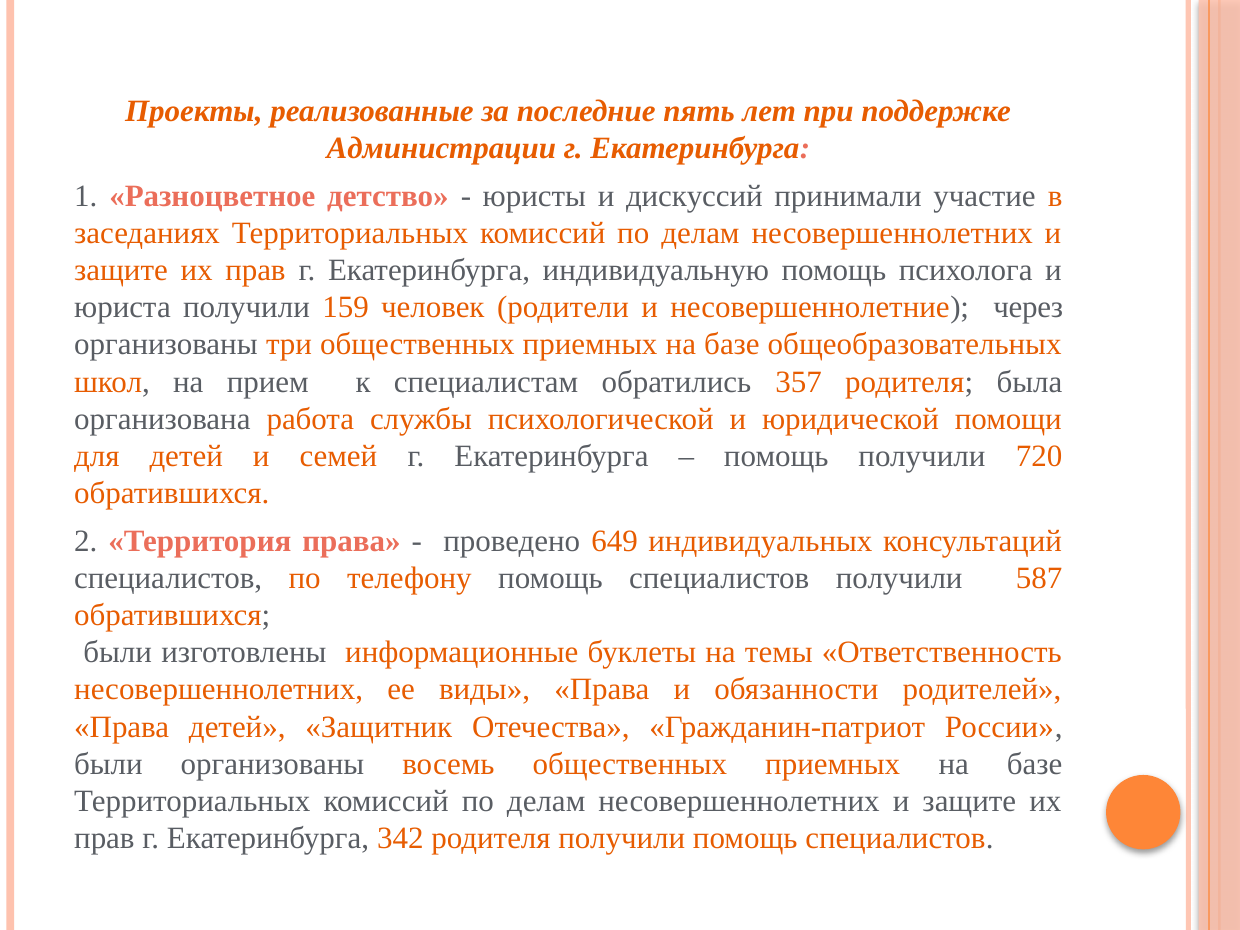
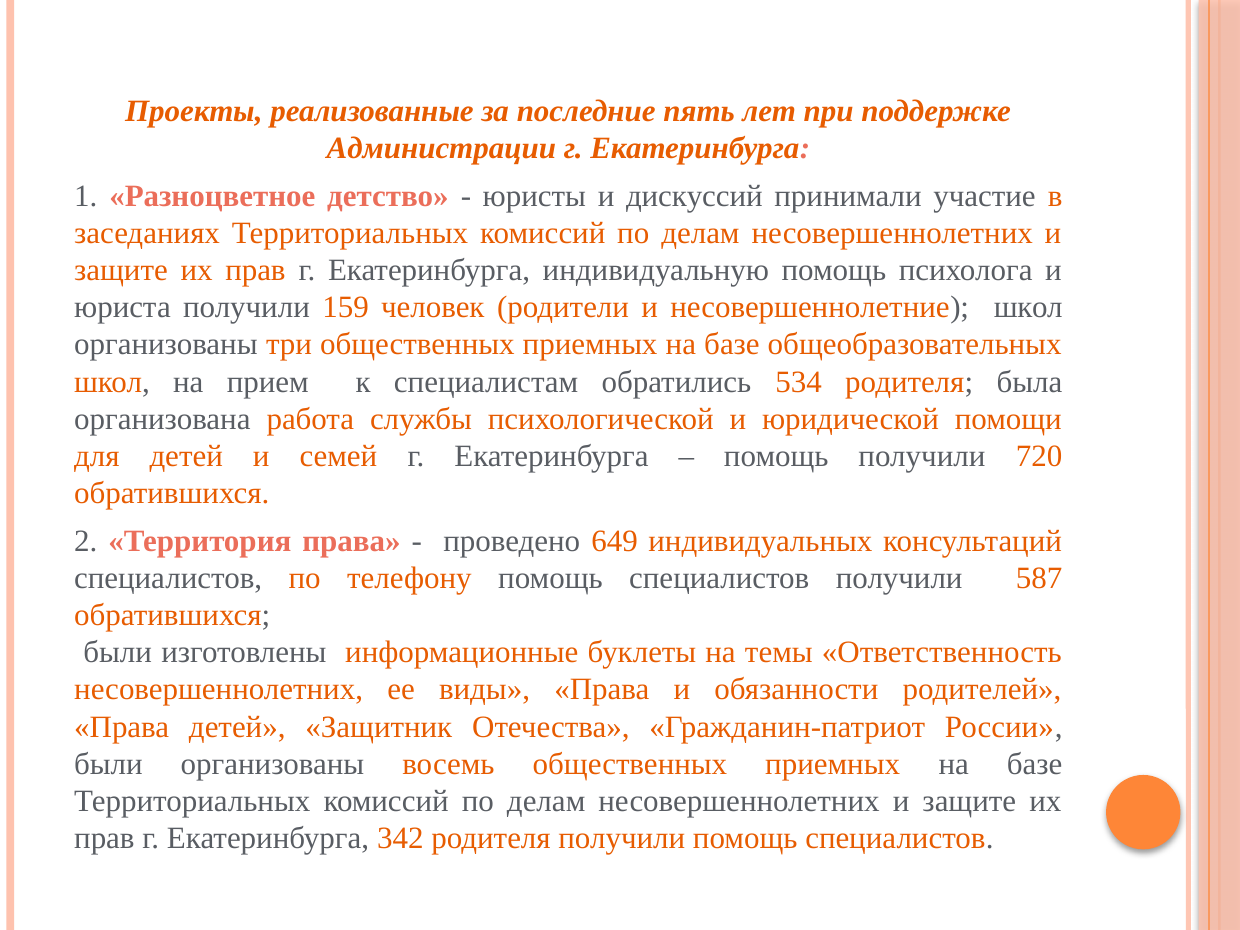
несовершеннолетние через: через -> школ
357: 357 -> 534
